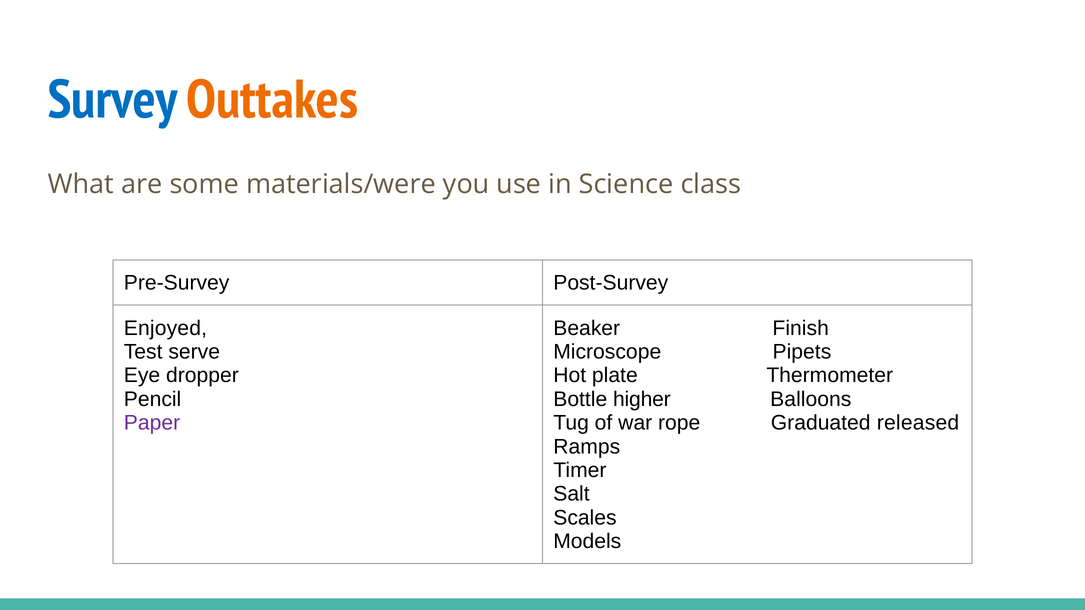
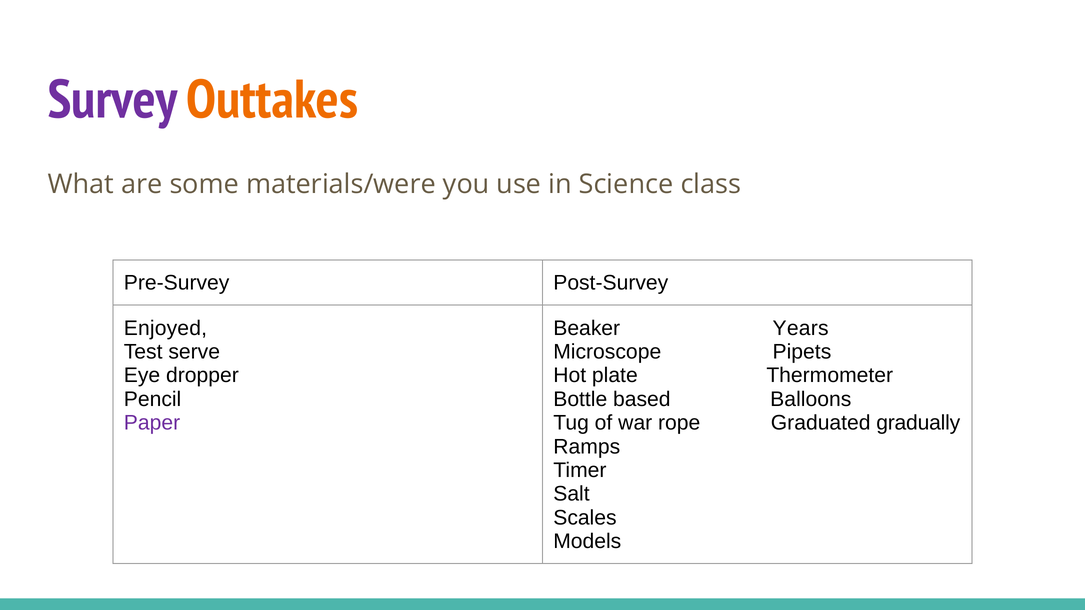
Survey colour: blue -> purple
Finish: Finish -> Years
higher: higher -> based
released: released -> gradually
